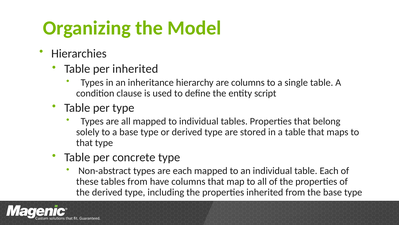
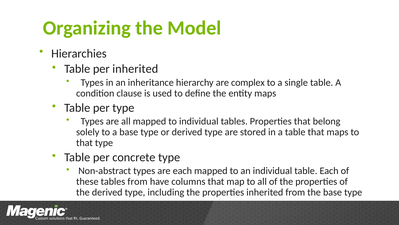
are columns: columns -> complex
entity script: script -> maps
